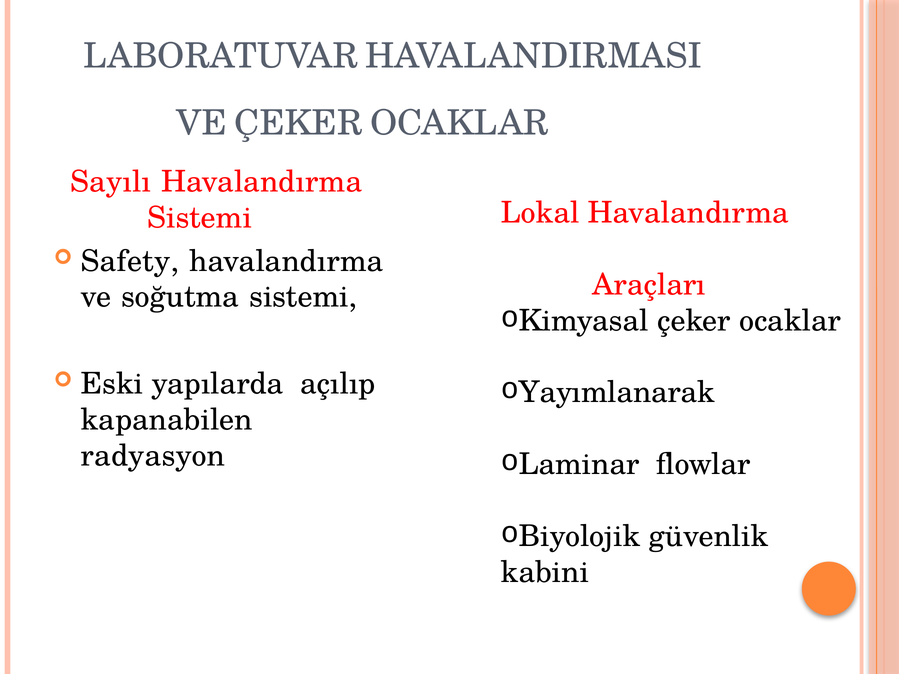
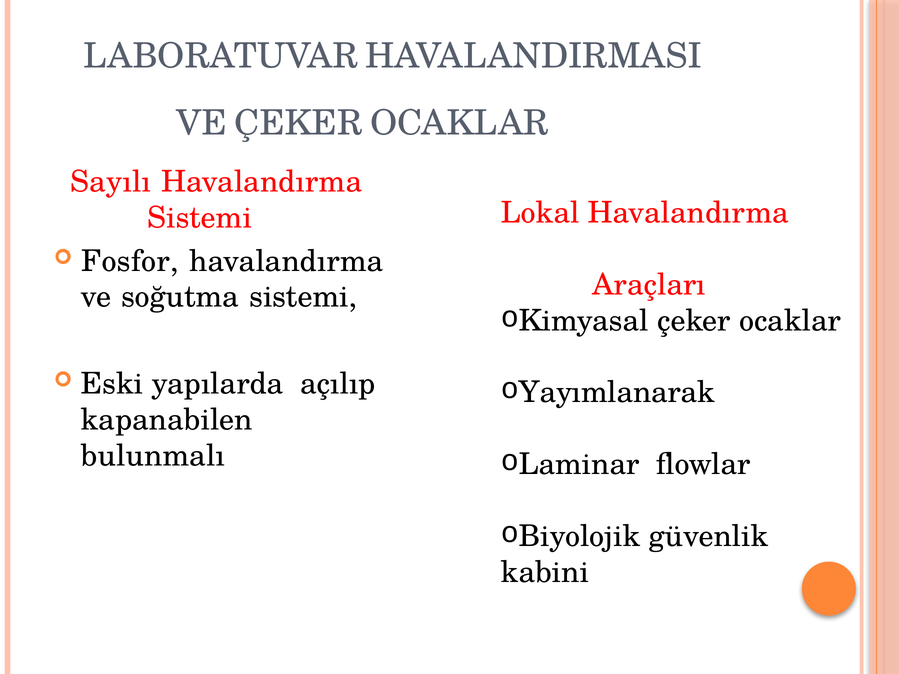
Safety: Safety -> Fosfor
radyasyon: radyasyon -> bulunmalı
